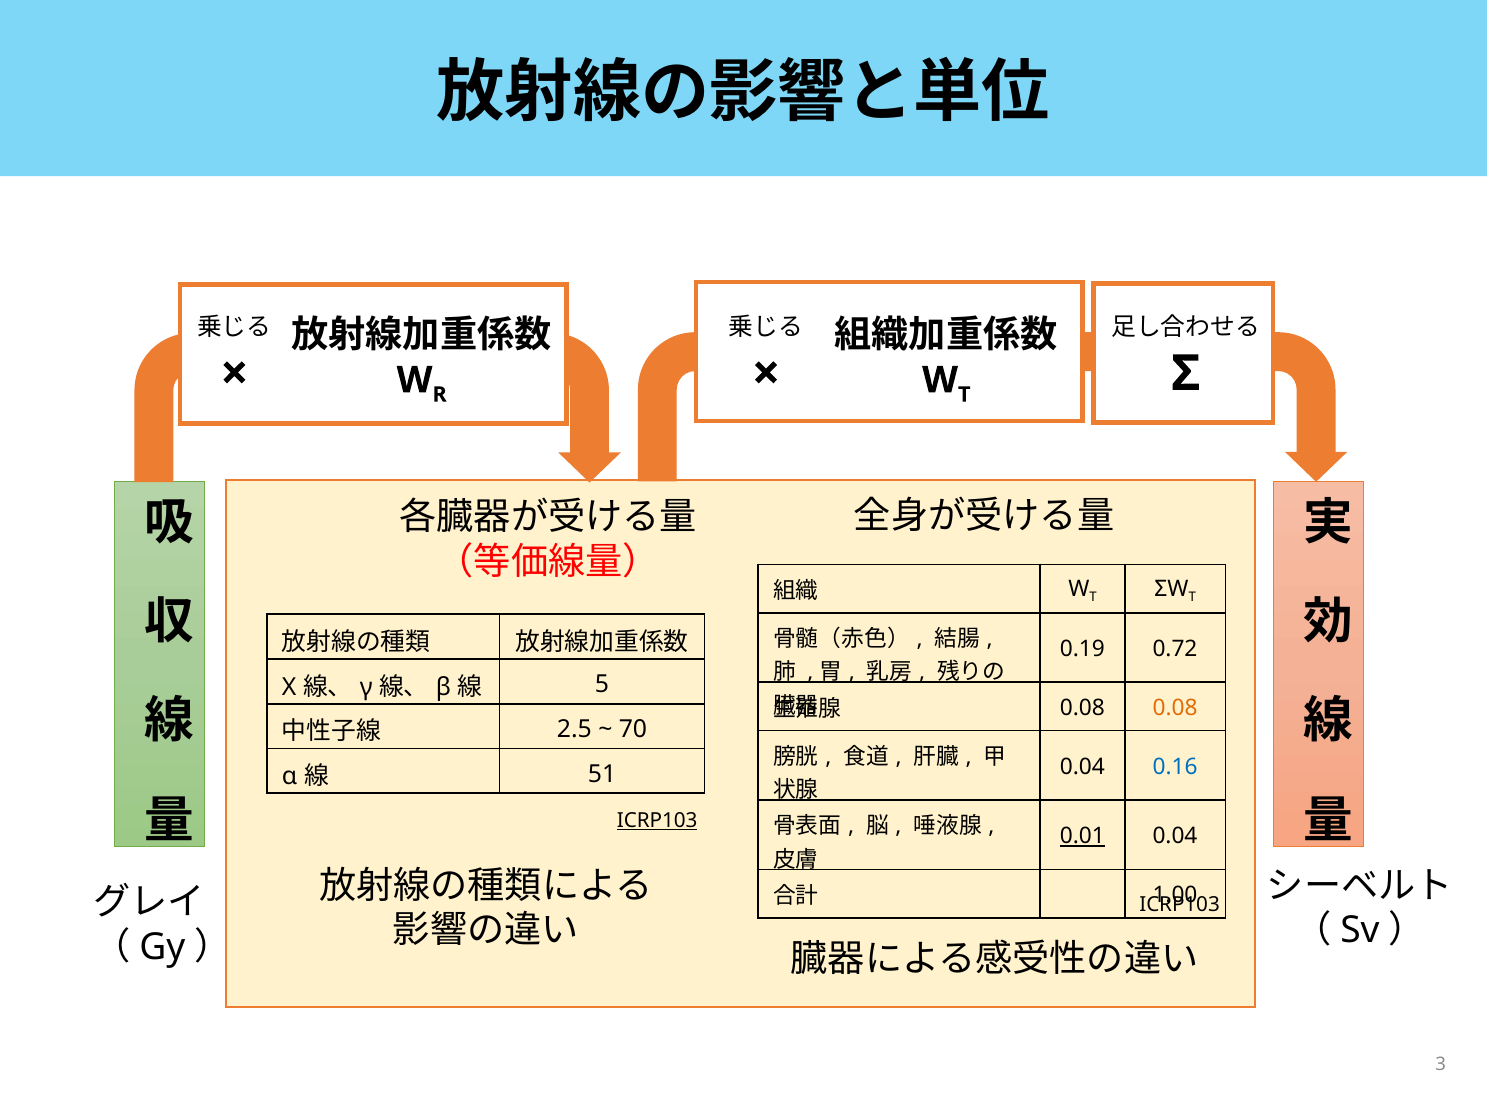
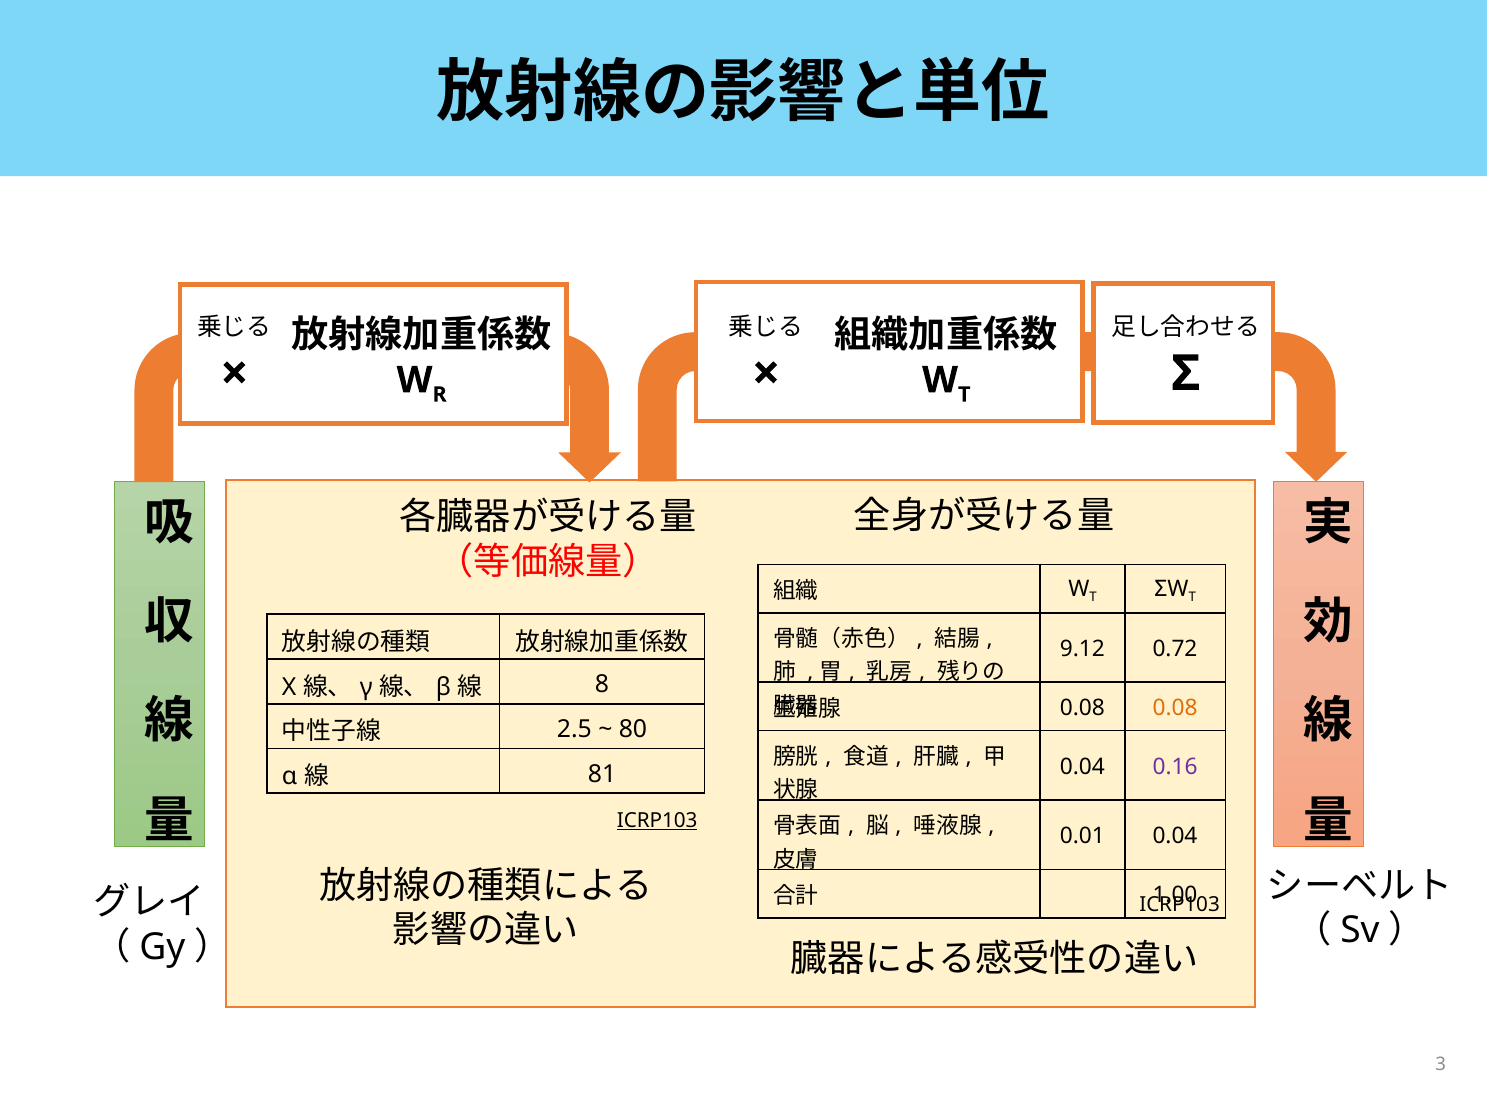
0.19: 0.19 -> 9.12
5: 5 -> 8
70: 70 -> 80
0.16 colour: blue -> purple
51: 51 -> 81
0.01 underline: present -> none
